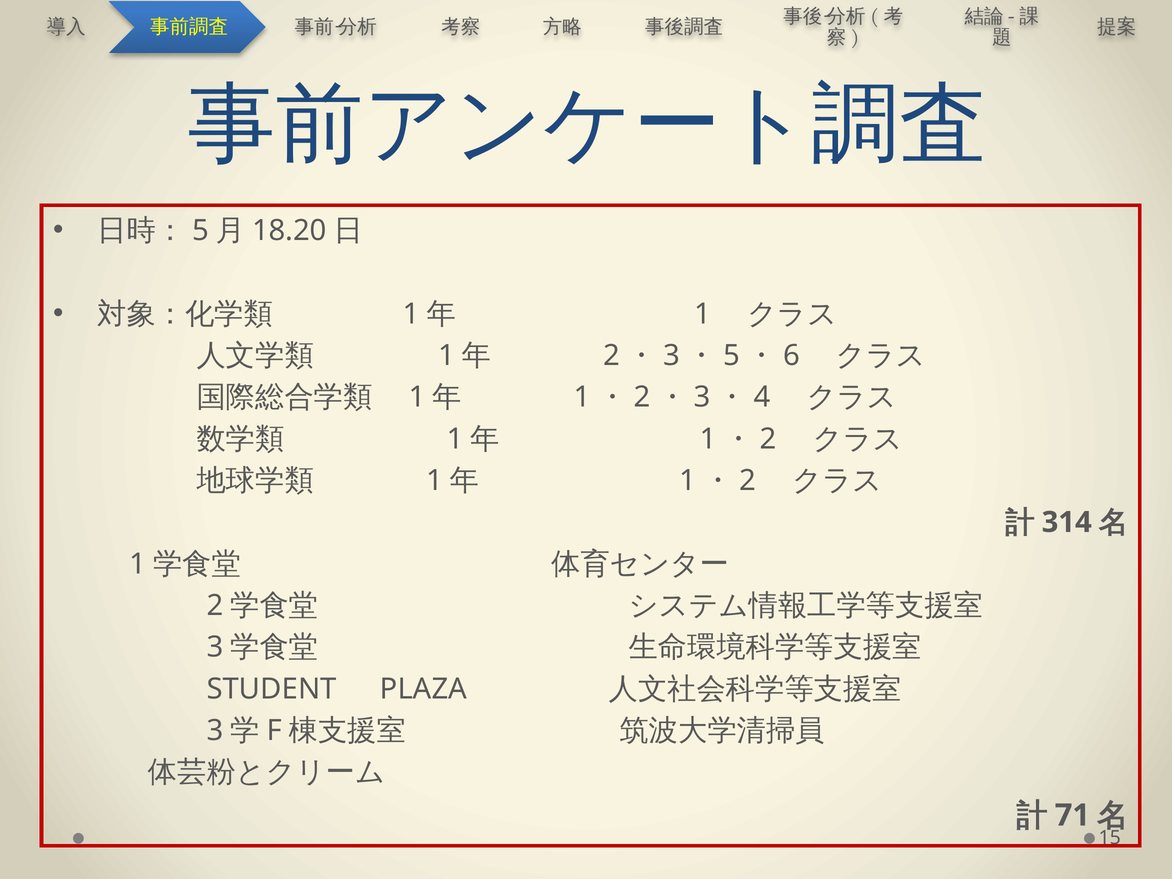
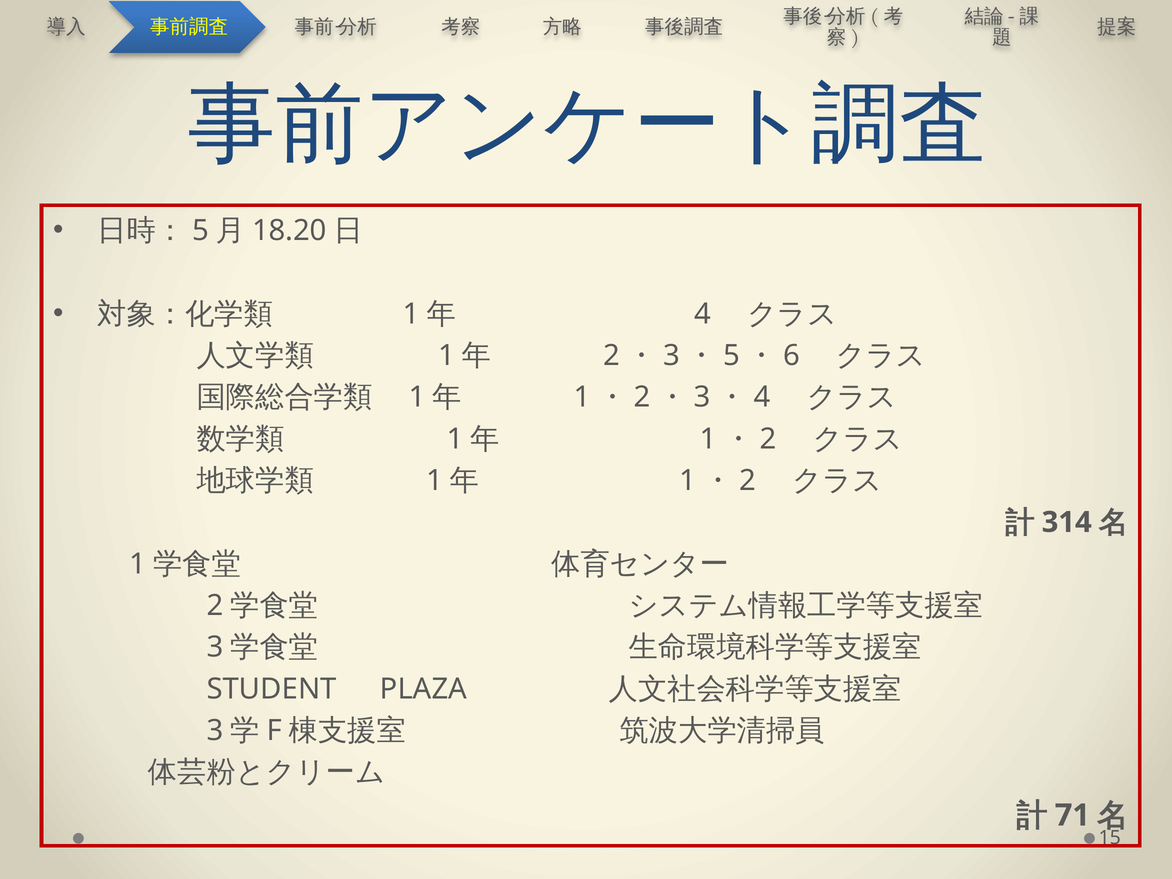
1: 1 -> 4
